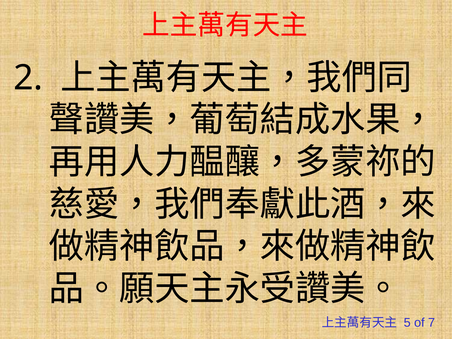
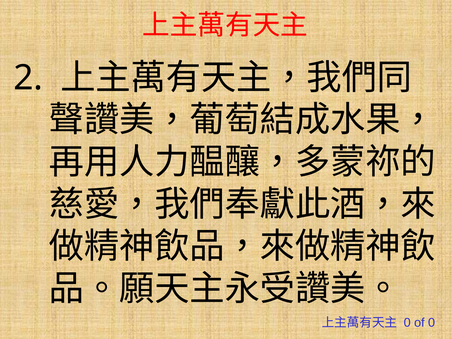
5 at (407, 323): 5 -> 0
of 7: 7 -> 0
